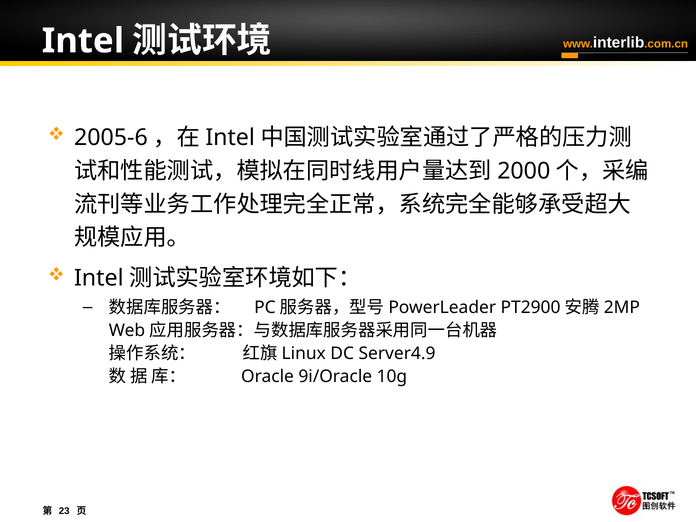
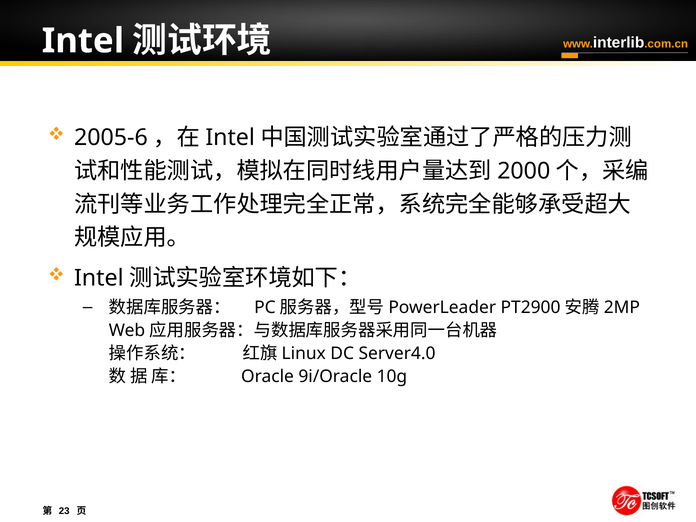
Server4.9: Server4.9 -> Server4.0
